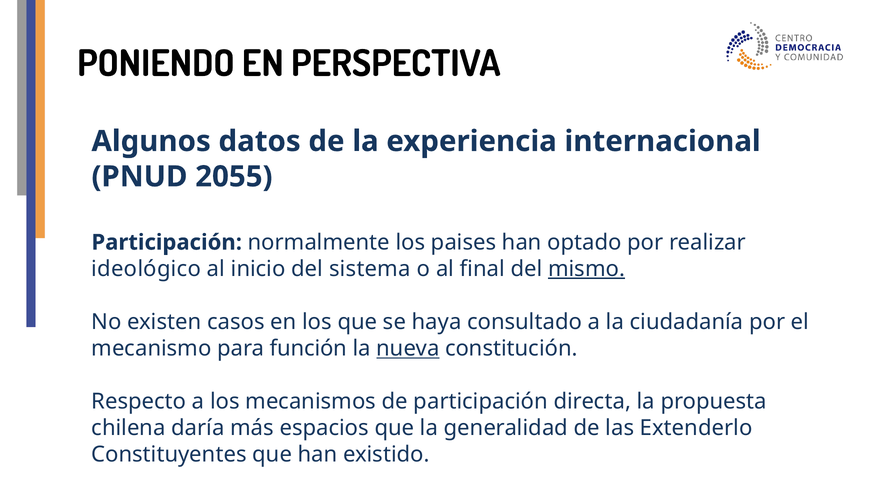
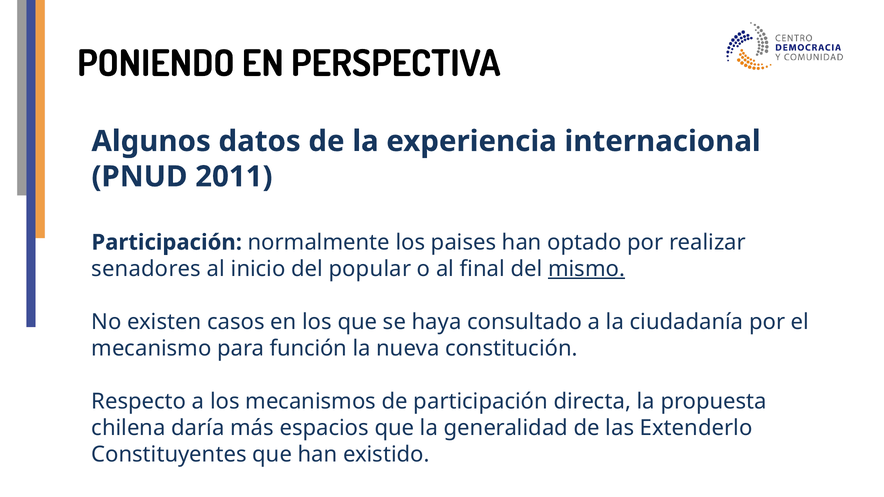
2055: 2055 -> 2011
ideológico: ideológico -> senadores
sistema: sistema -> popular
nueva underline: present -> none
